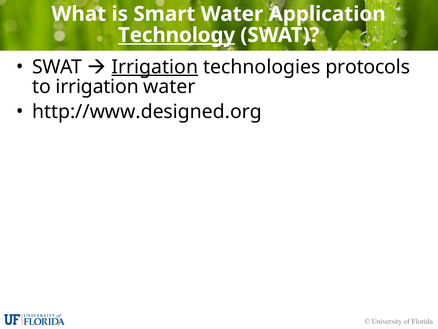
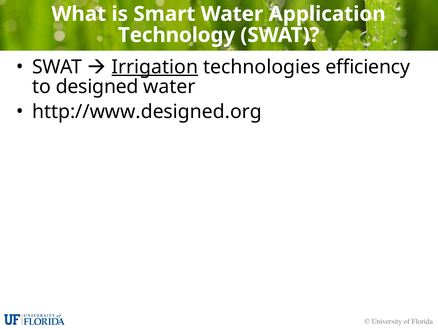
Technology underline: present -> none
protocols: protocols -> efficiency
to irrigation: irrigation -> designed
